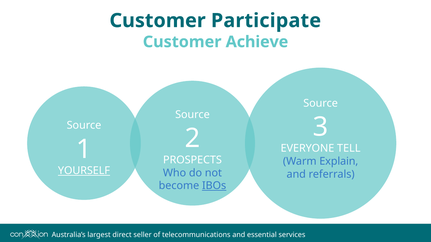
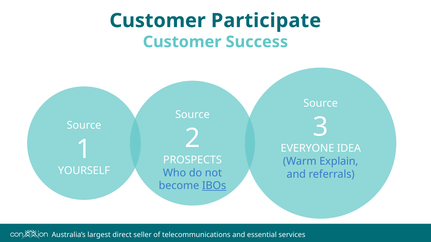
Achieve: Achieve -> Success
TELL: TELL -> IDEA
YOURSELF underline: present -> none
